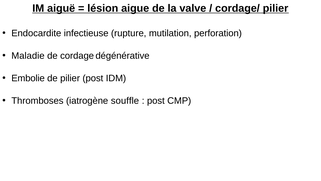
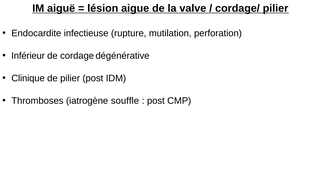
Maladie: Maladie -> Inférieur
Embolie: Embolie -> Clinique
